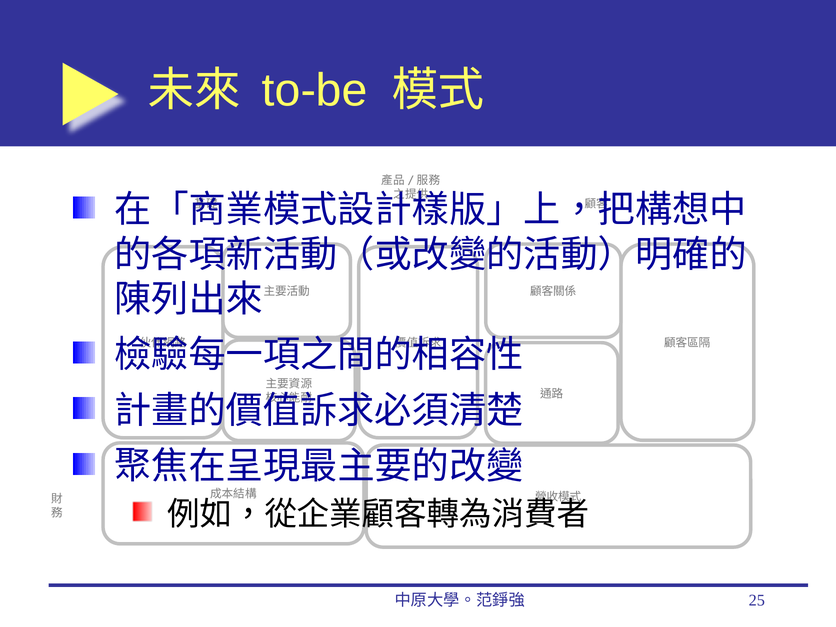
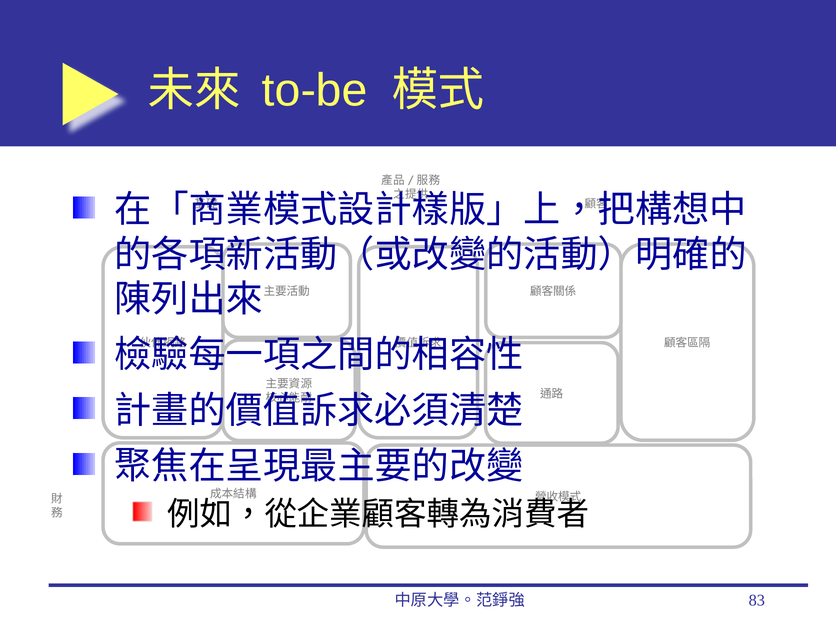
25: 25 -> 83
